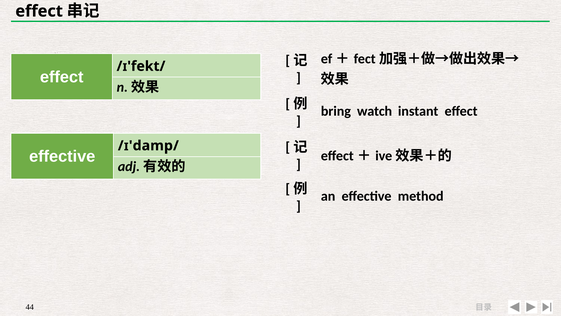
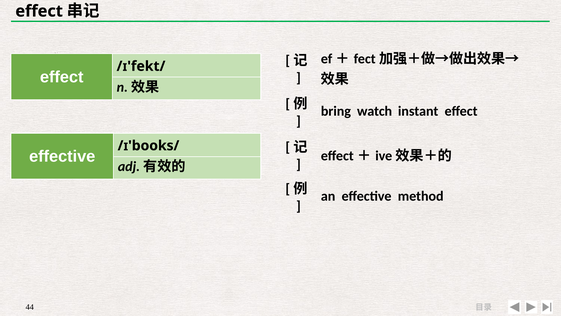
/ɪ'damp/: /ɪ'damp/ -> /ɪ'books/
